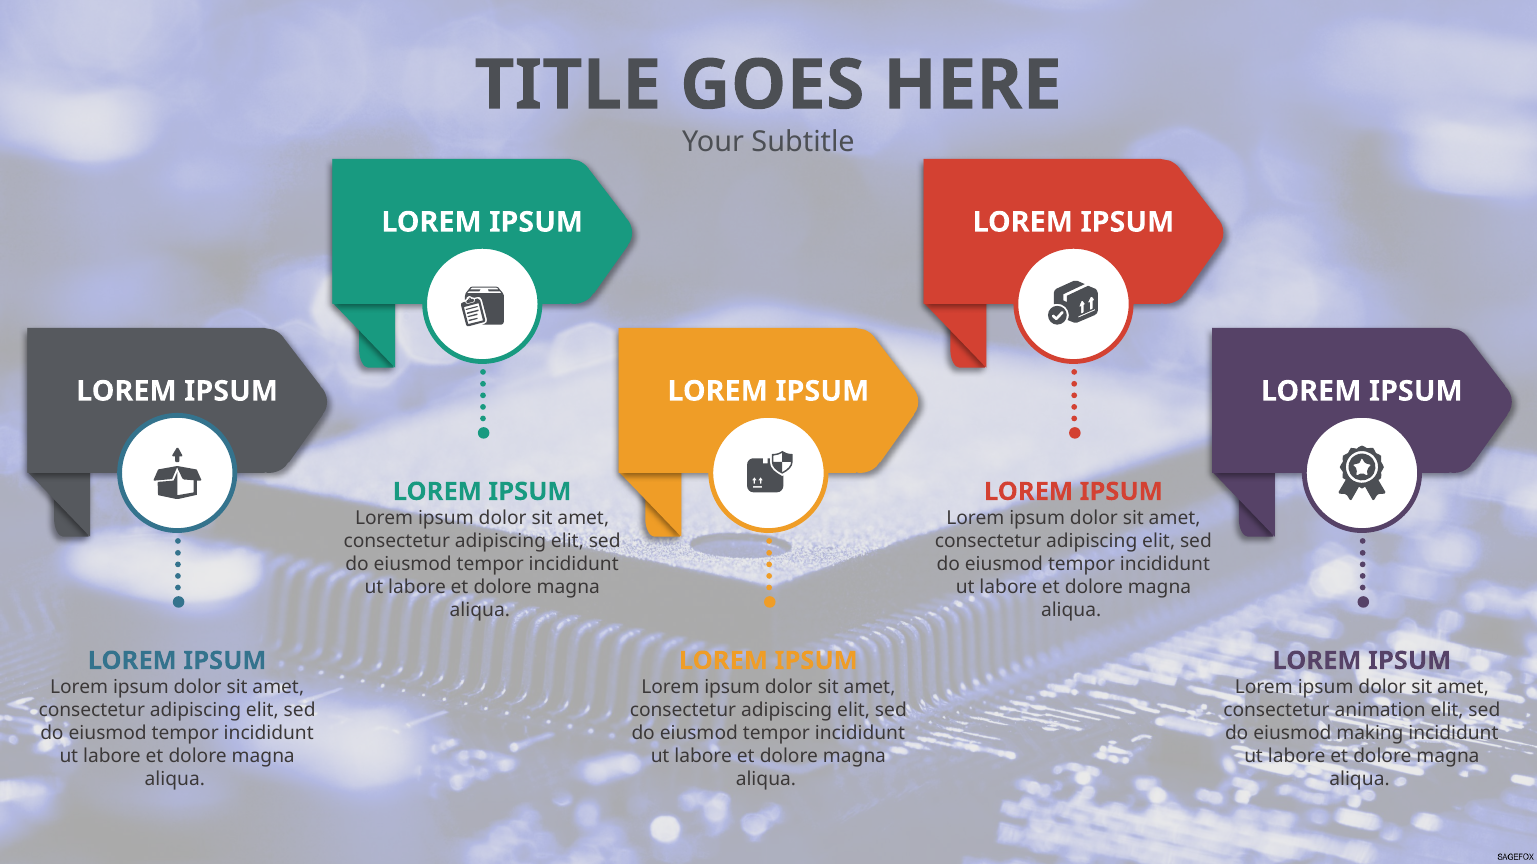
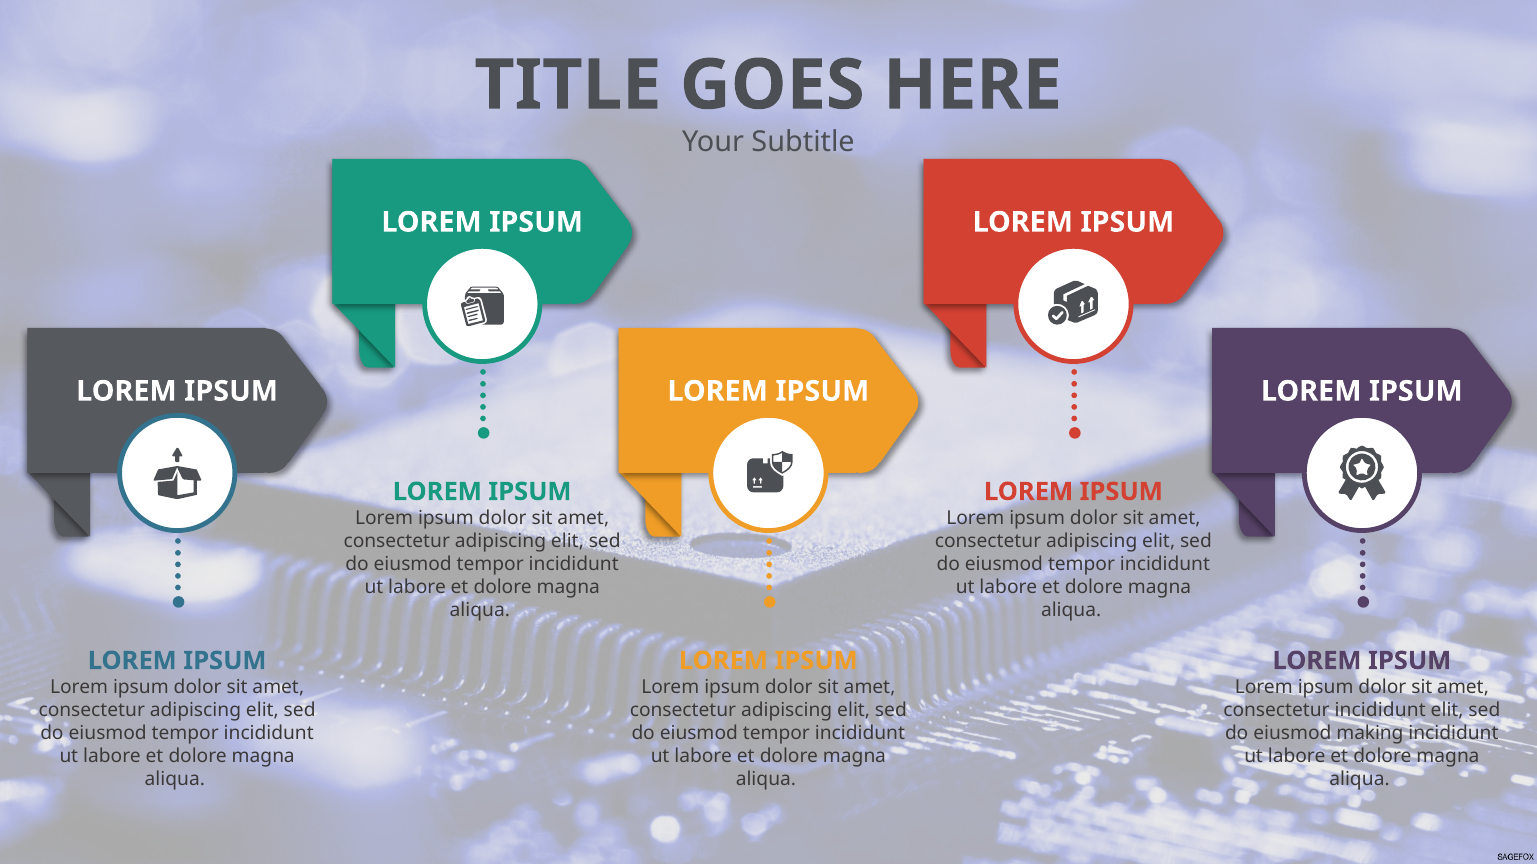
consectetur animation: animation -> incididunt
